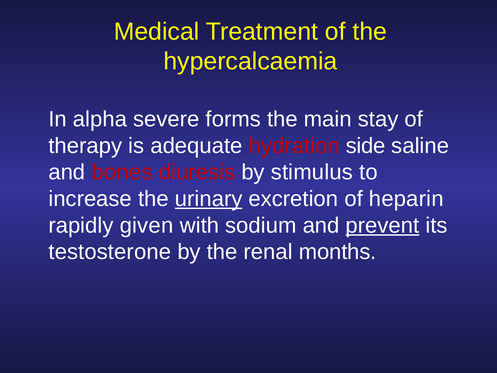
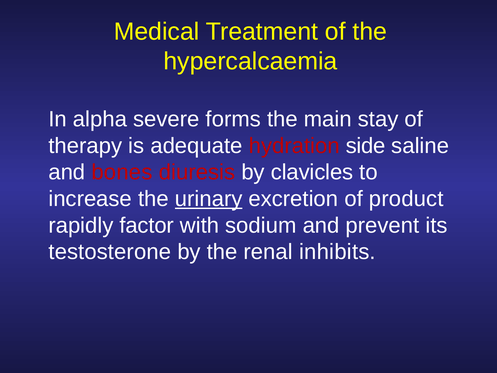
stimulus: stimulus -> clavicles
heparin: heparin -> product
given: given -> factor
prevent underline: present -> none
months: months -> inhibits
